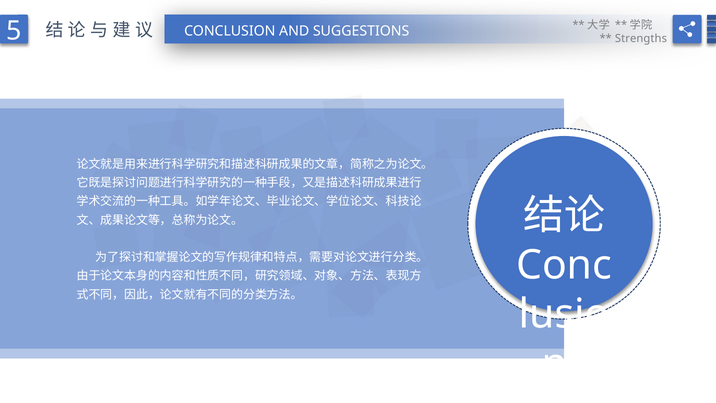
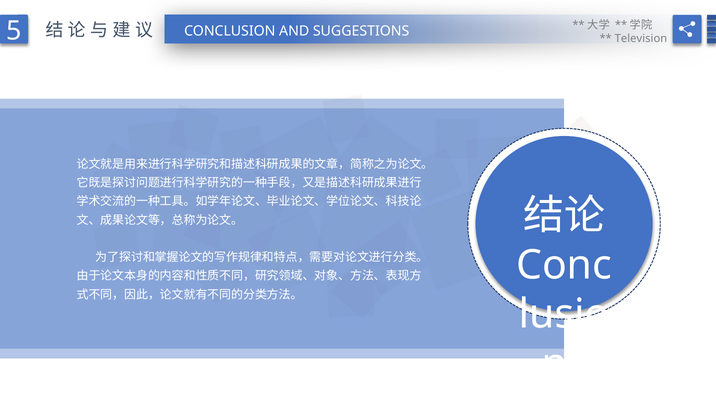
Strengths: Strengths -> Television
